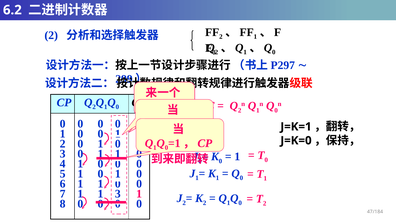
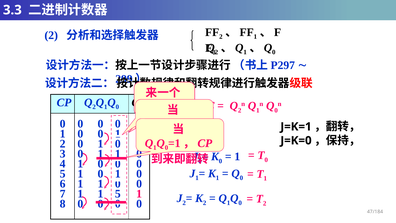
6.2: 6.2 -> 3.3
1 3: 3 -> 5
